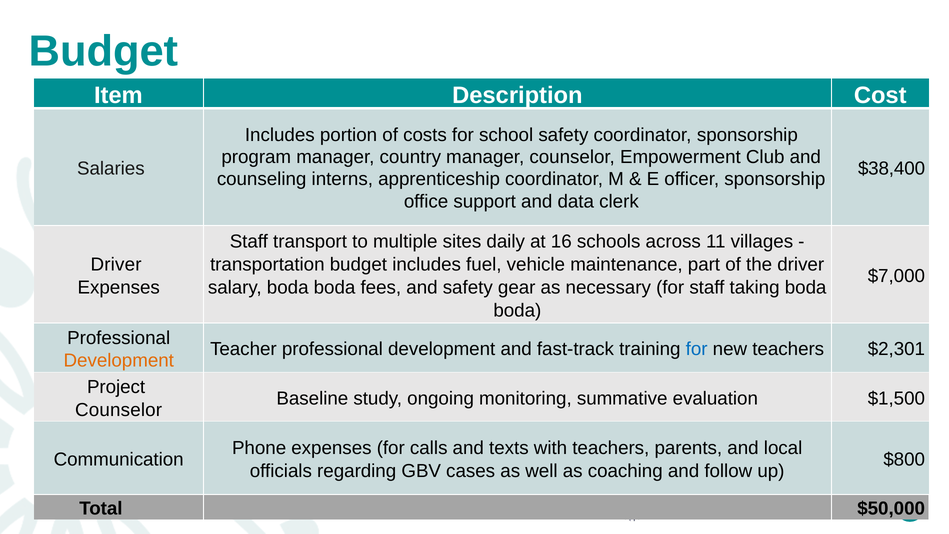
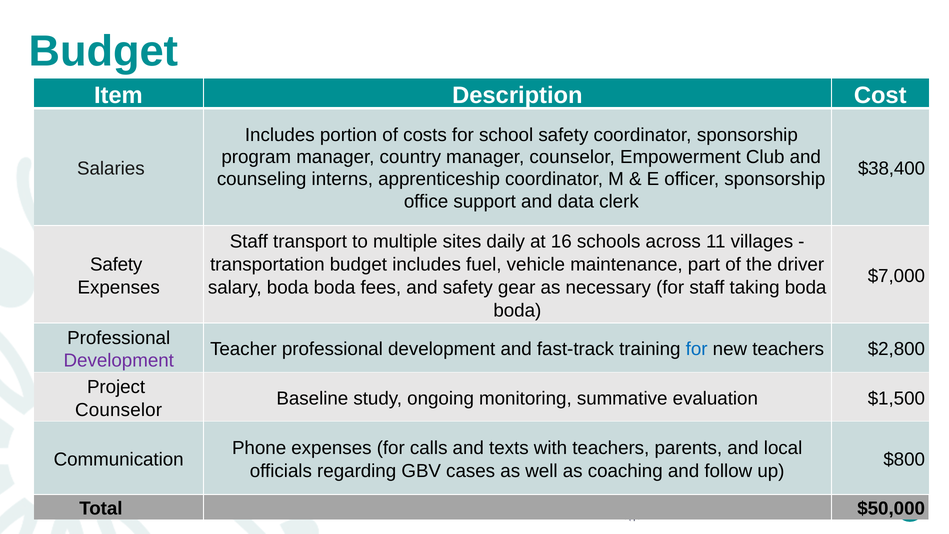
Driver at (116, 264): Driver -> Safety
$2,301: $2,301 -> $2,800
Development at (119, 361) colour: orange -> purple
